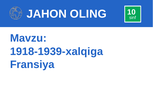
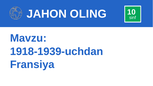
1918-1939-xalqiga: 1918-1939-xalqiga -> 1918-1939-uchdan
